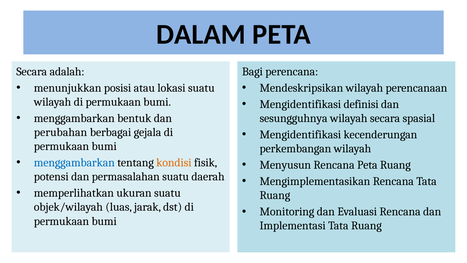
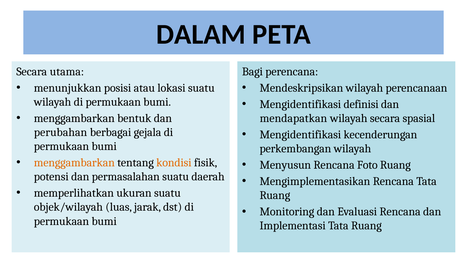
adalah: adalah -> utama
sesungguhnya: sesungguhnya -> mendapatkan
menggambarkan at (74, 163) colour: blue -> orange
Rencana Peta: Peta -> Foto
